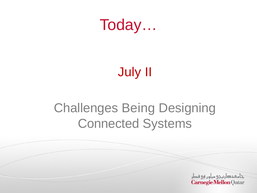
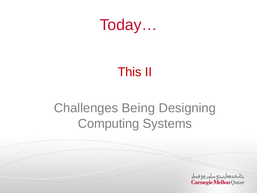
July: July -> This
Connected: Connected -> Computing
